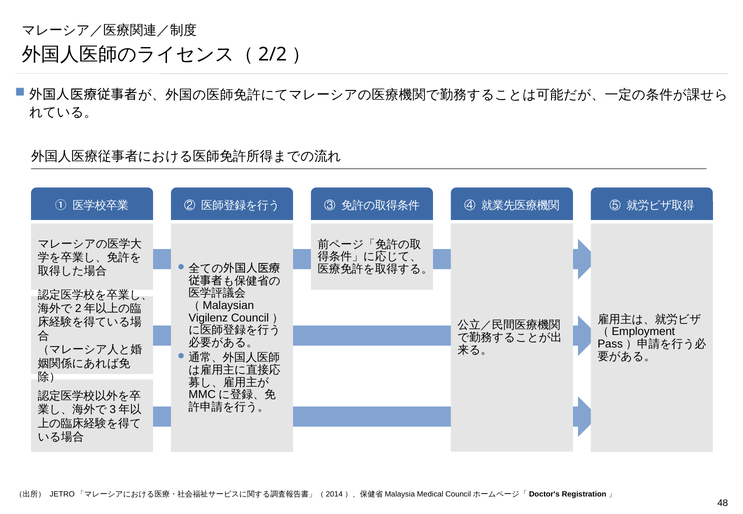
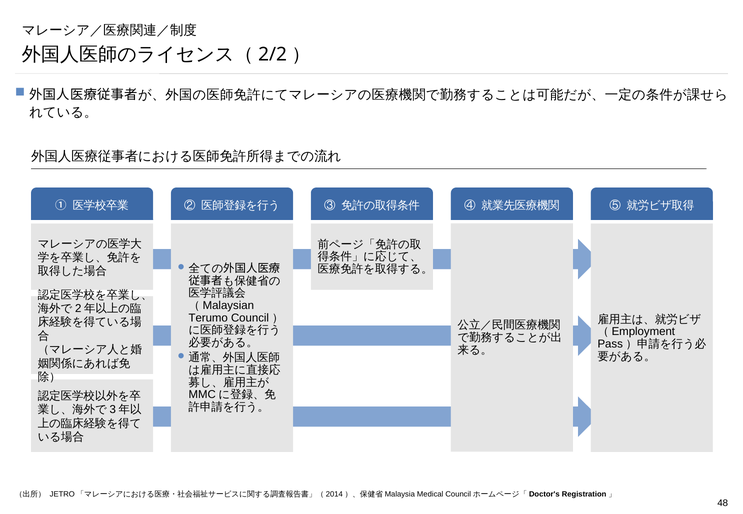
Vigilenz: Vigilenz -> Terumo
